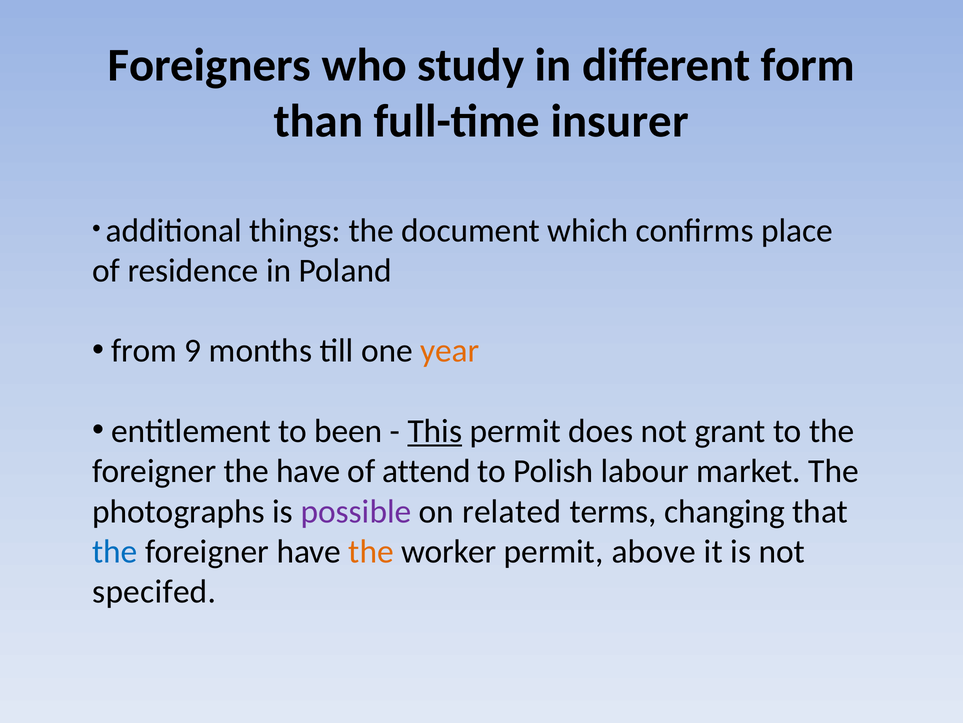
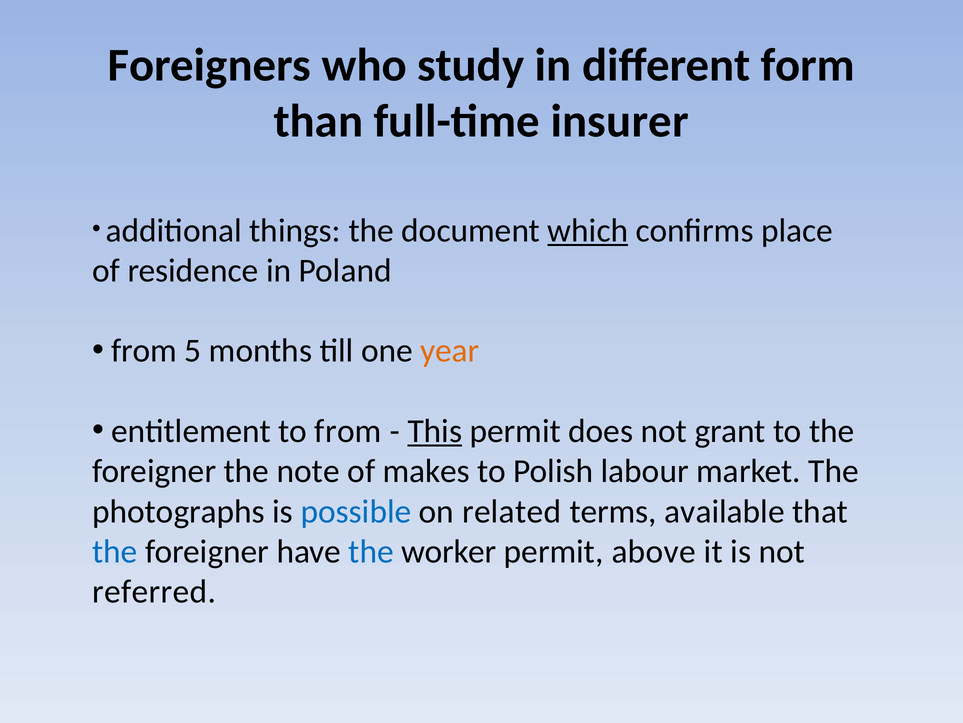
which underline: none -> present
9: 9 -> 5
to been: been -> from
the have: have -> note
attend: attend -> makes
possible colour: purple -> blue
changing: changing -> available
the at (371, 551) colour: orange -> blue
specifed: specifed -> referred
